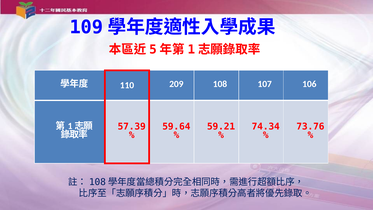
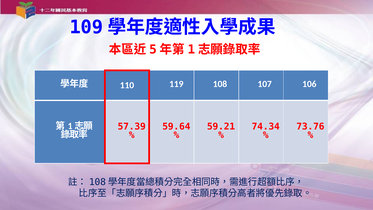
209: 209 -> 119
